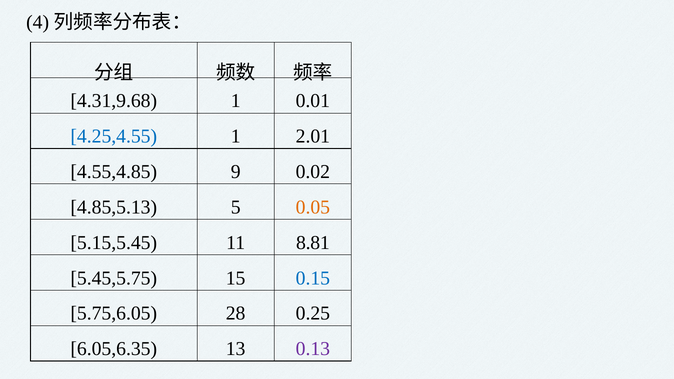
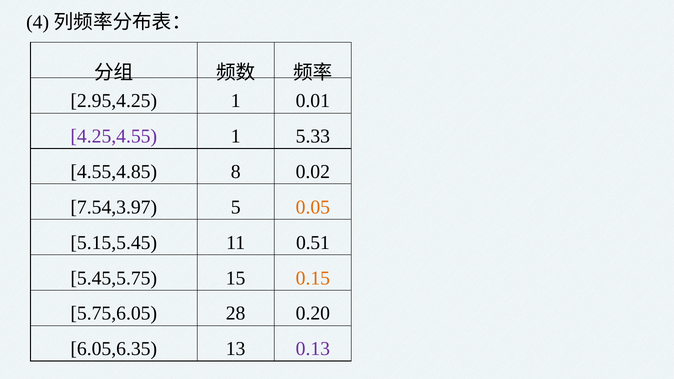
4.31,9.68: 4.31,9.68 -> 2.95,4.25
4.25,4.55 colour: blue -> purple
2.01: 2.01 -> 5.33
9: 9 -> 8
4.85,5.13: 4.85,5.13 -> 7.54,3.97
8.81: 8.81 -> 0.51
0.15 colour: blue -> orange
0.25: 0.25 -> 0.20
